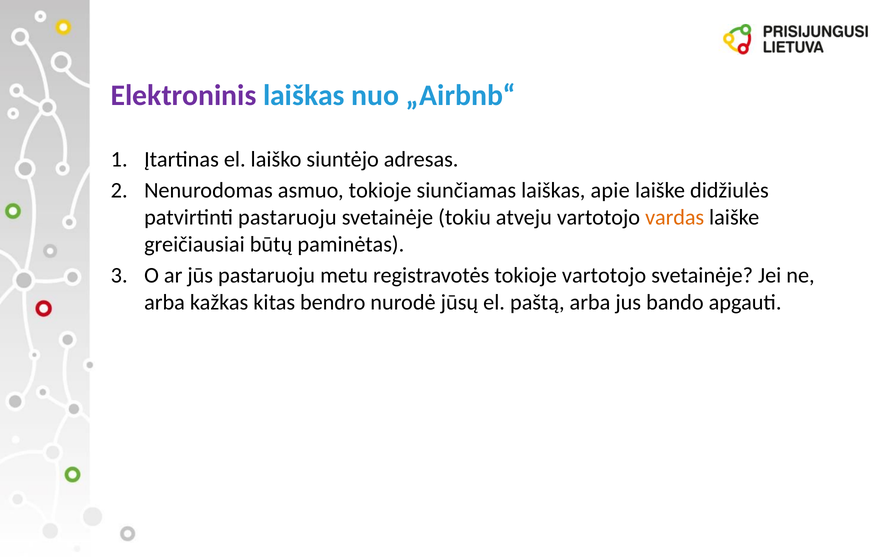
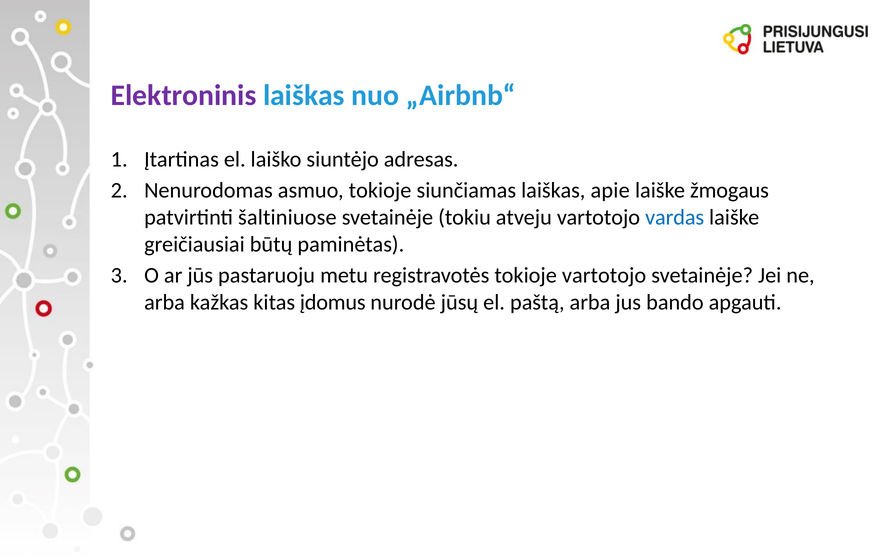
didžiulės: didžiulės -> žmogaus
patvirtinti pastaruoju: pastaruoju -> šaltiniuose
vardas colour: orange -> blue
bendro: bendro -> įdomus
